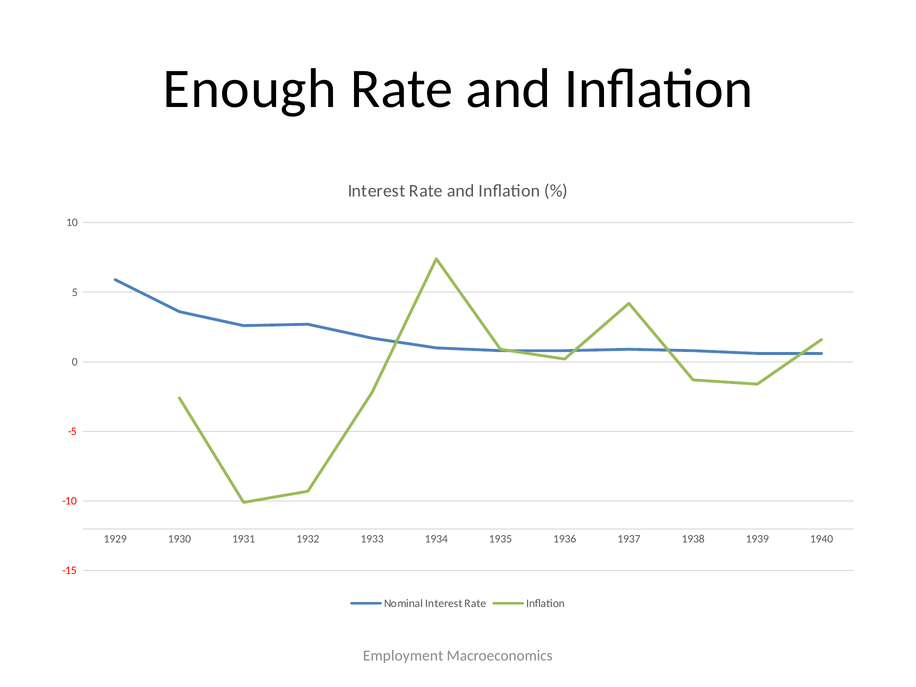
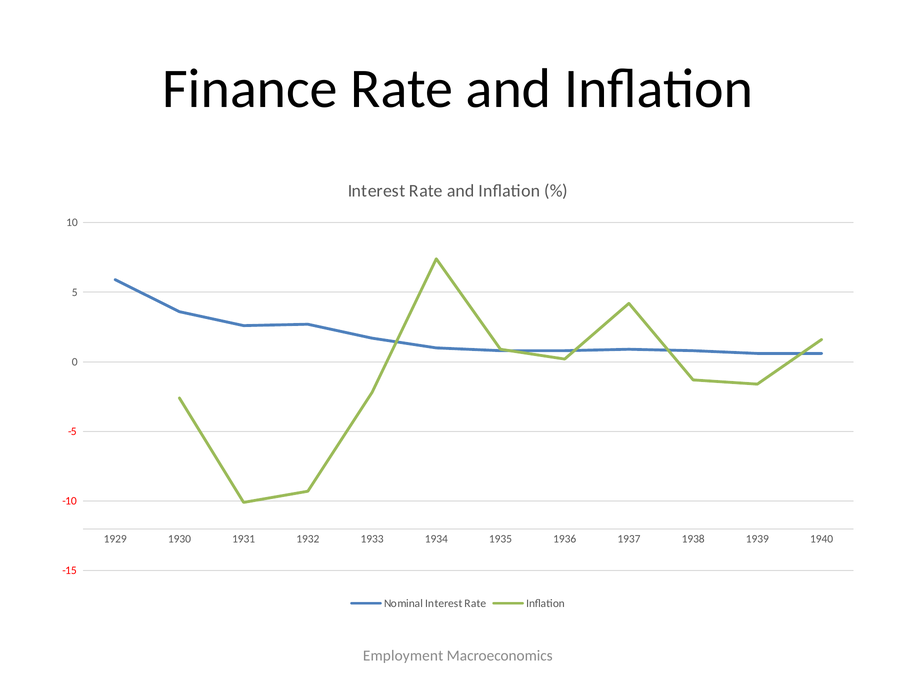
Enough: Enough -> Finance
